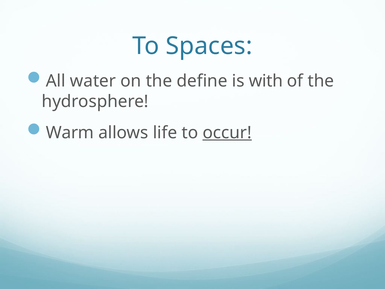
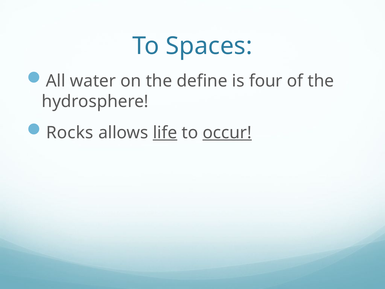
with: with -> four
Warm: Warm -> Rocks
life underline: none -> present
